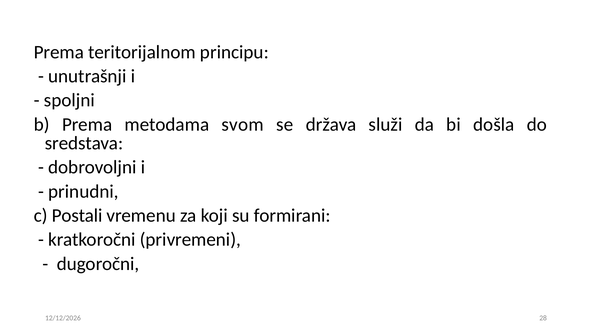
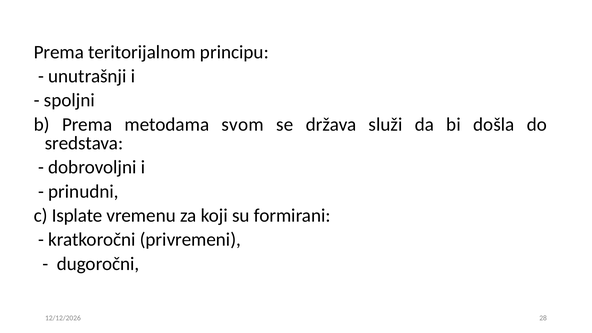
Postali: Postali -> Isplate
